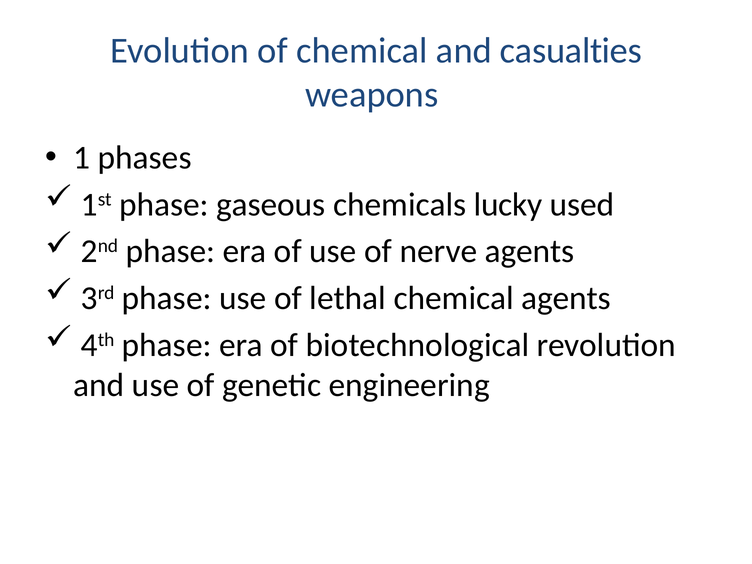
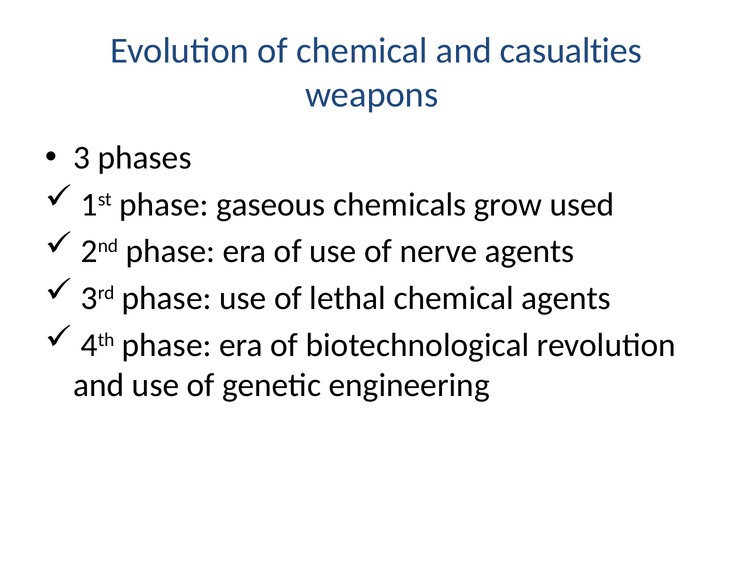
1: 1 -> 3
lucky: lucky -> grow
